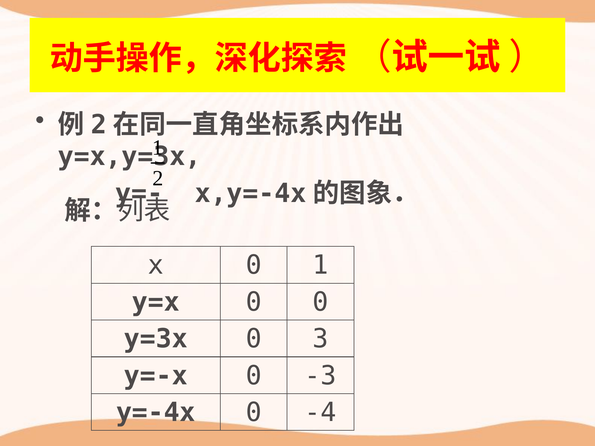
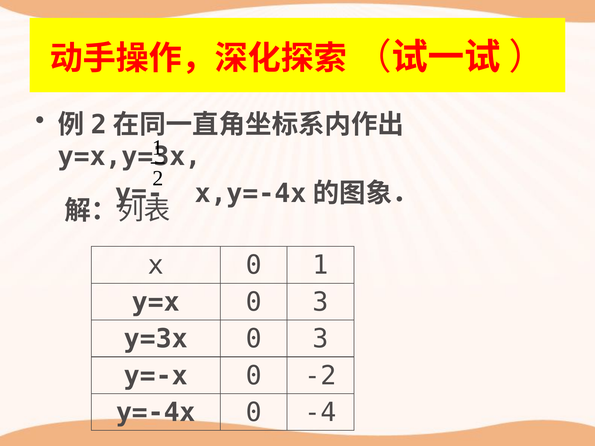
y=x 0 0: 0 -> 3
-3: -3 -> -2
